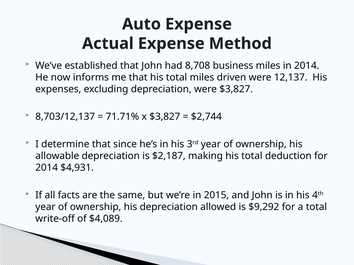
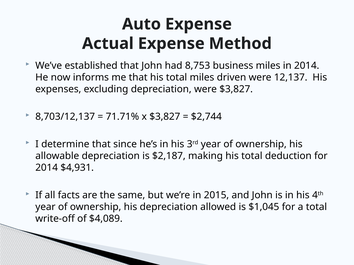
8,708: 8,708 -> 8,753
$9,292: $9,292 -> $1,045
